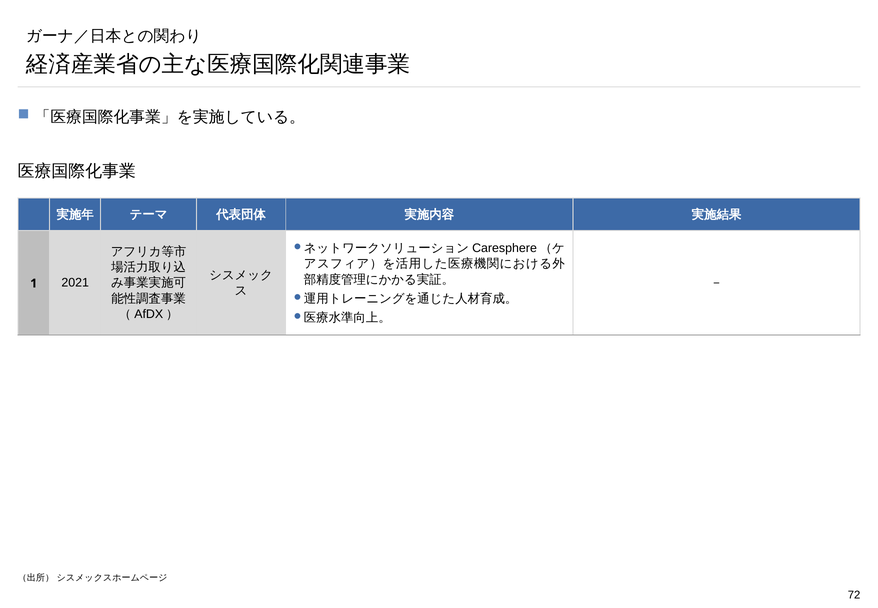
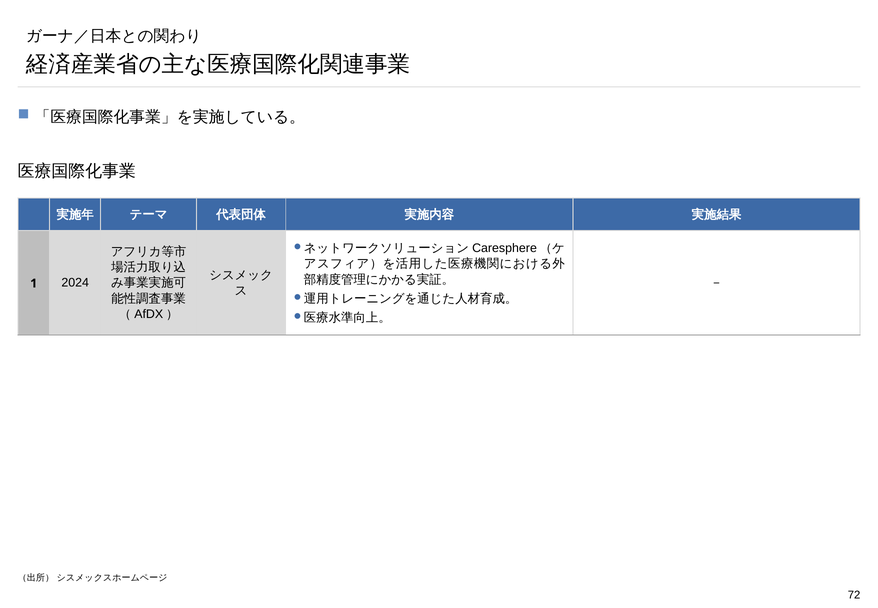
2021: 2021 -> 2024
